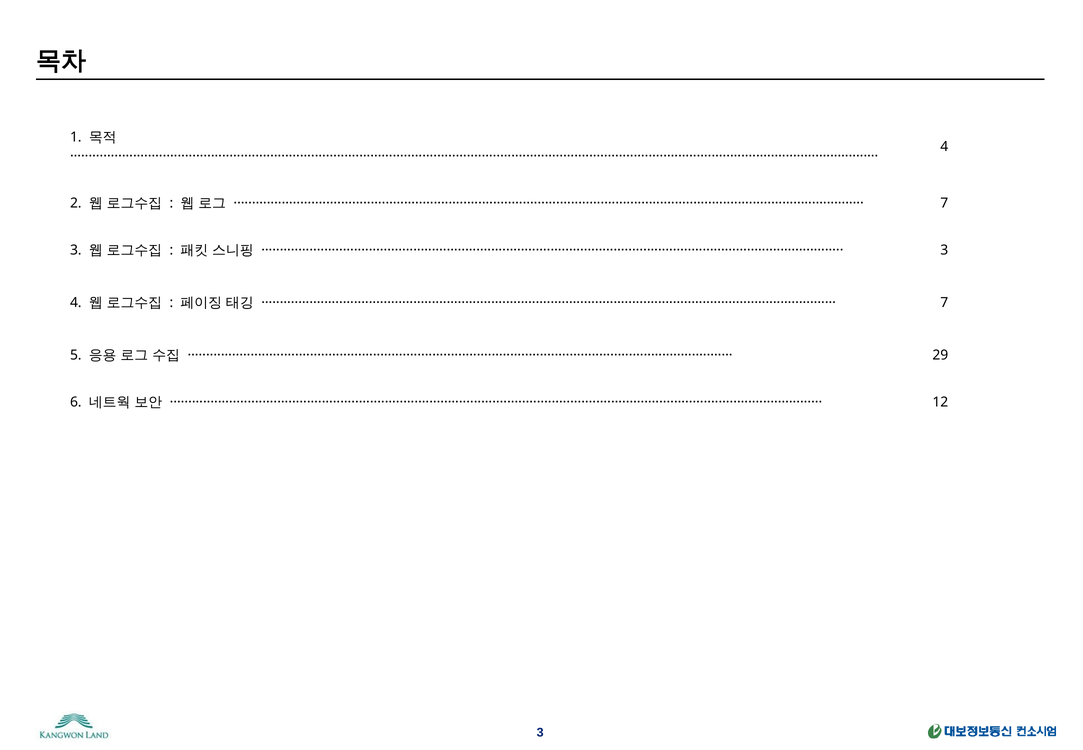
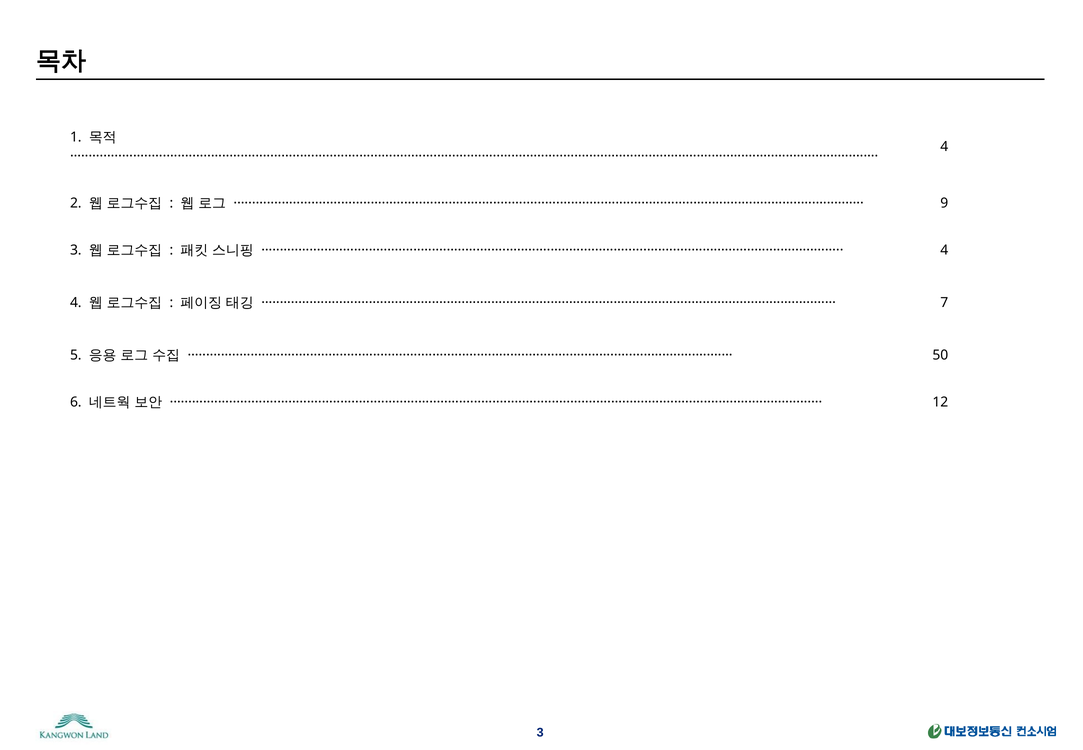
7 at (944, 203): 7 -> 9
3 at (944, 250): 3 -> 4
29: 29 -> 50
